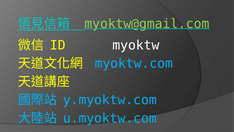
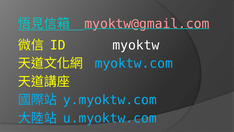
myoktw@gmail.com colour: light green -> pink
